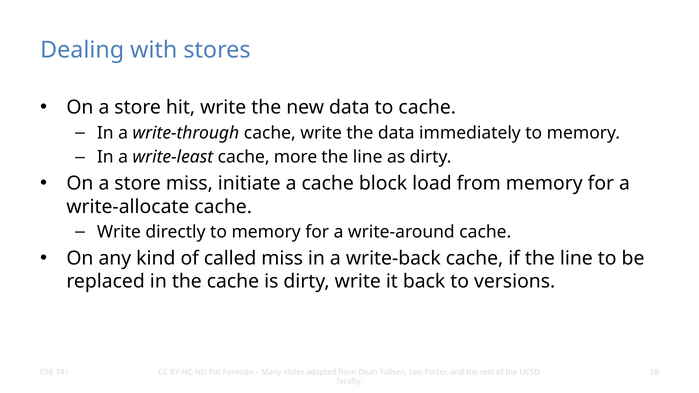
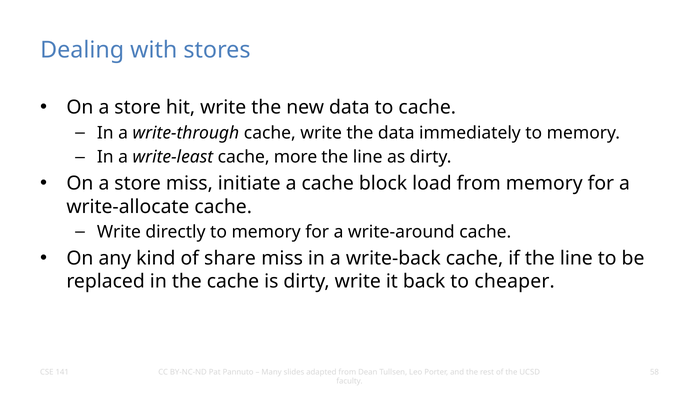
called: called -> share
versions: versions -> cheaper
